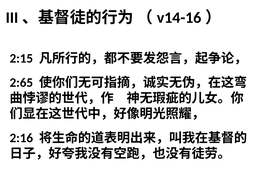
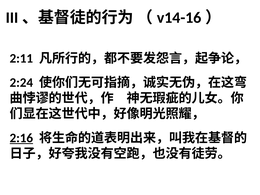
2:15: 2:15 -> 2:11
2:65: 2:65 -> 2:24
2:16 underline: none -> present
